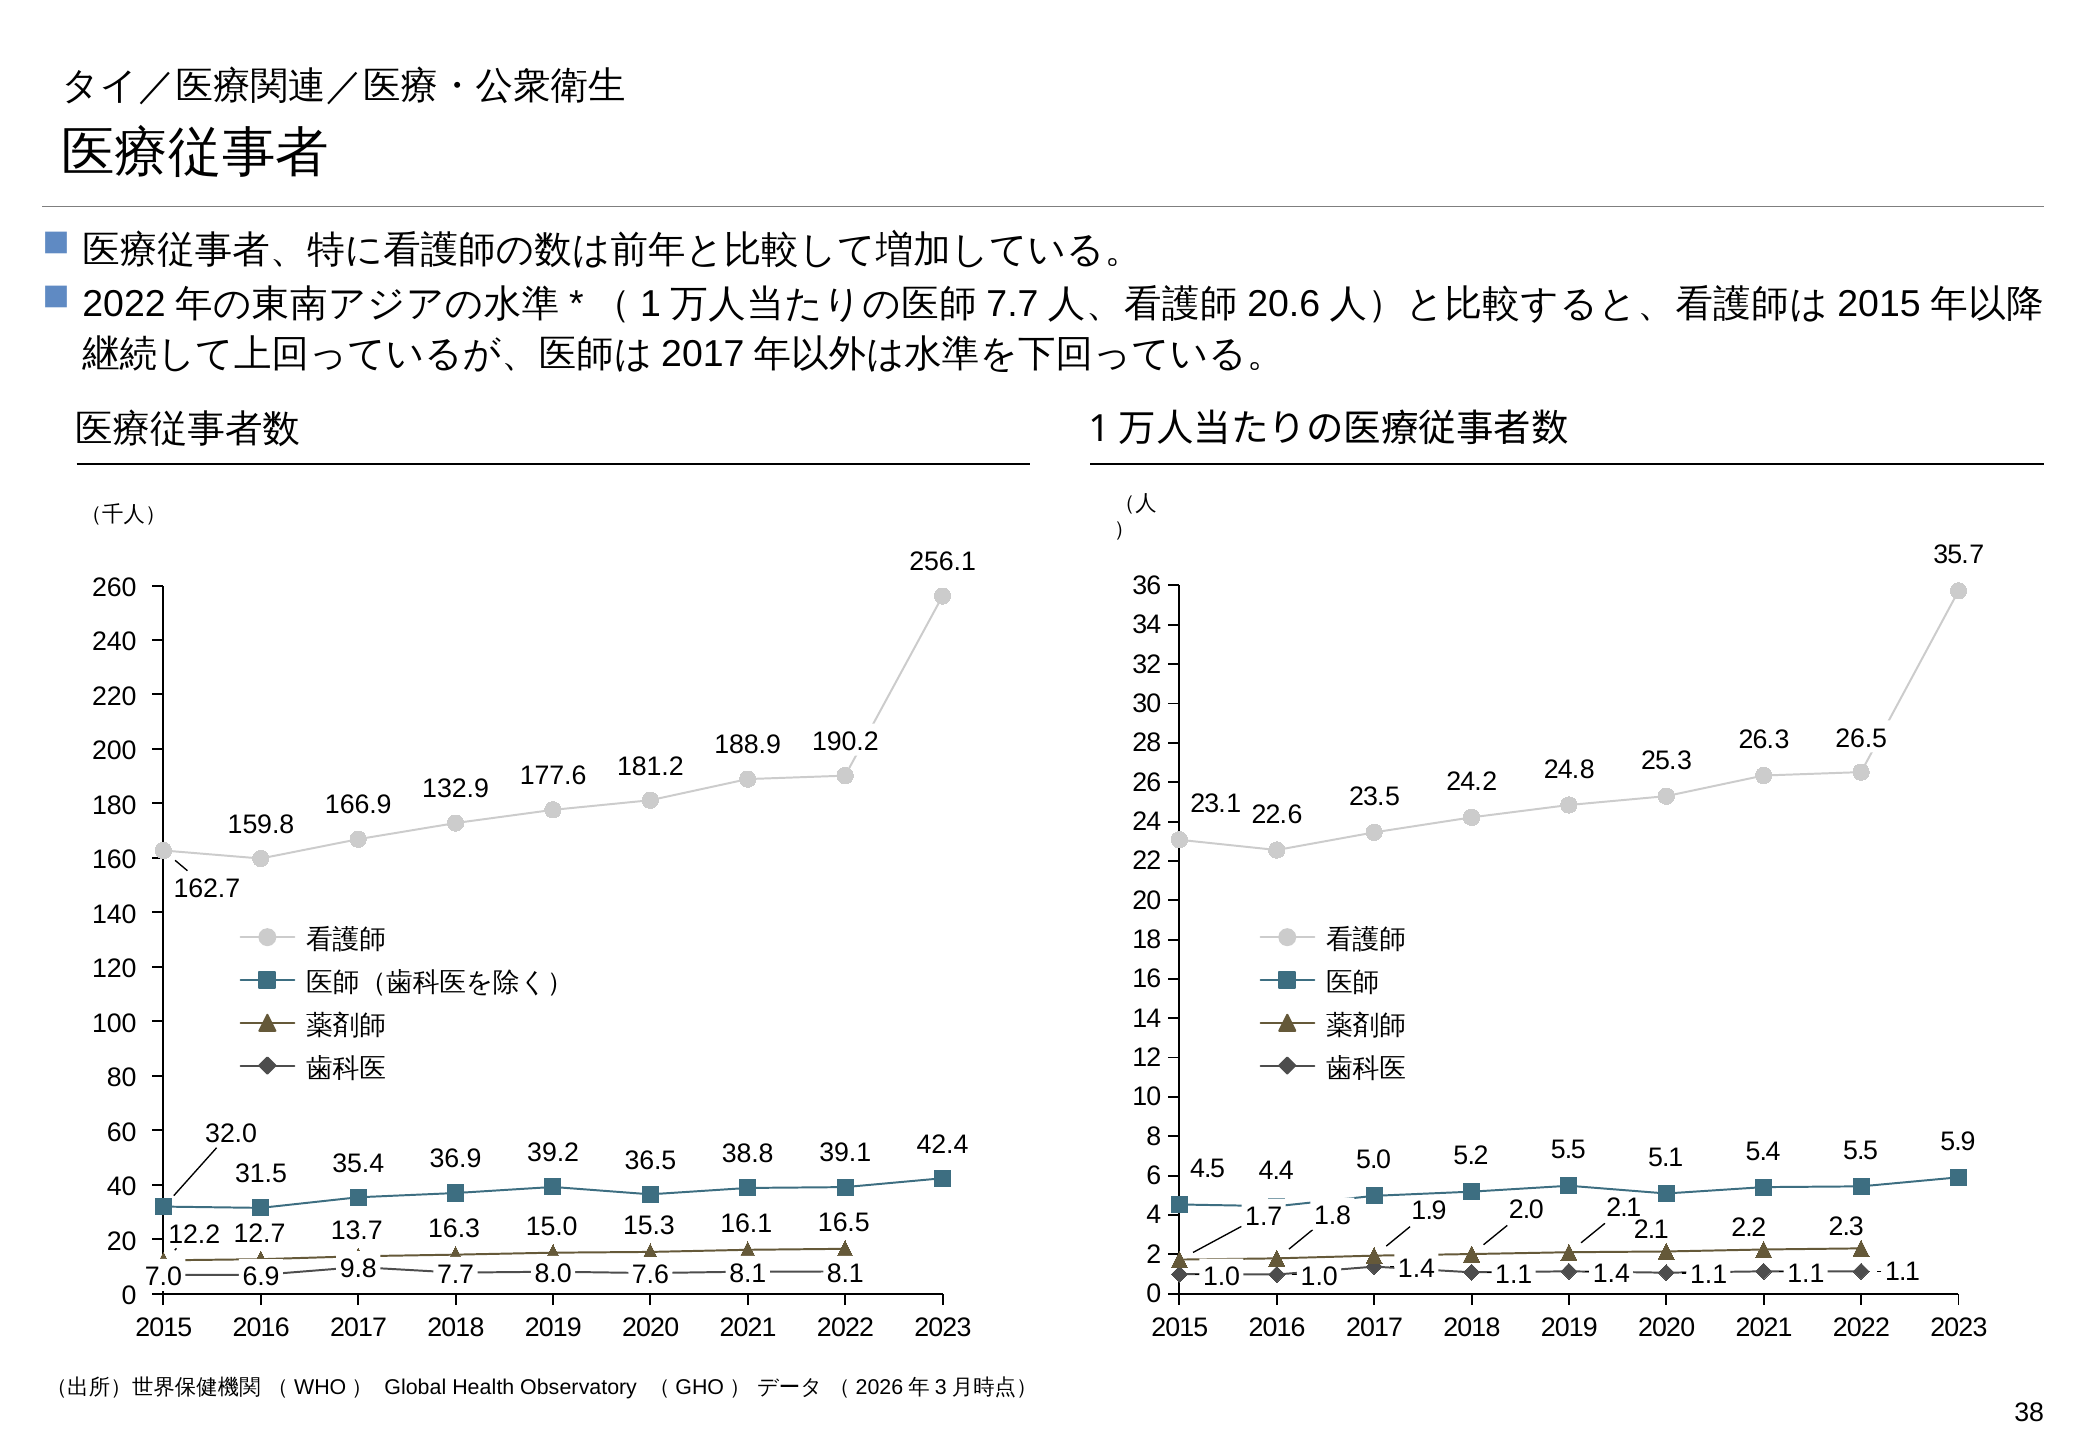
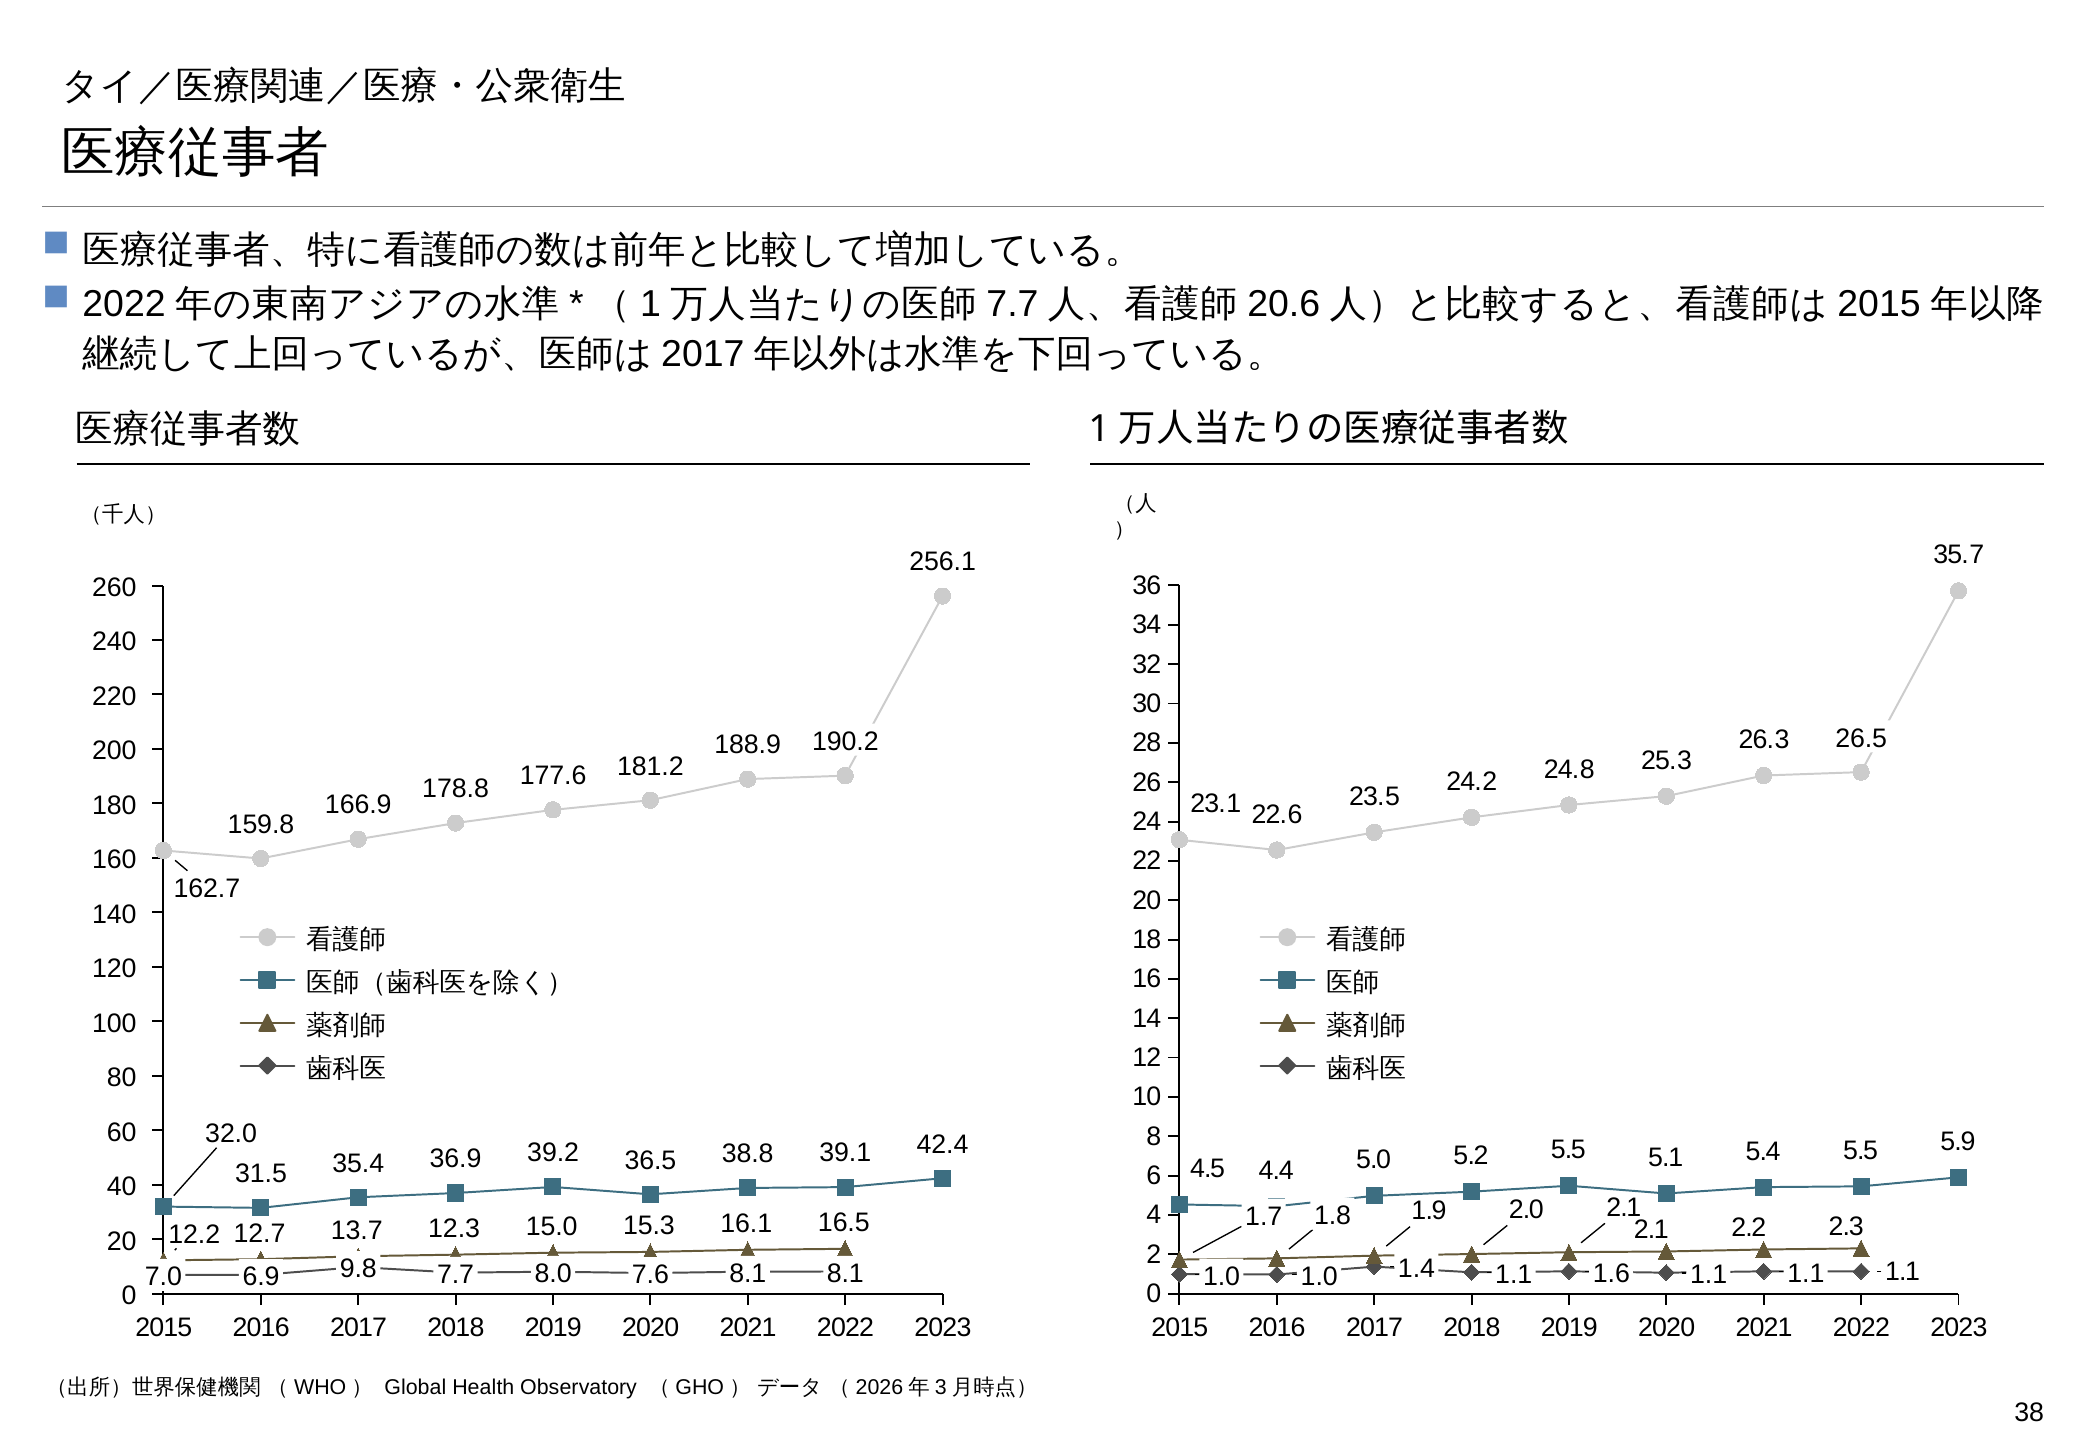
132.9: 132.9 -> 178.8
16.3: 16.3 -> 12.3
1.1 1.4: 1.4 -> 1.6
